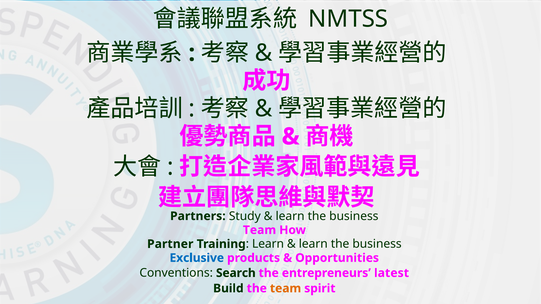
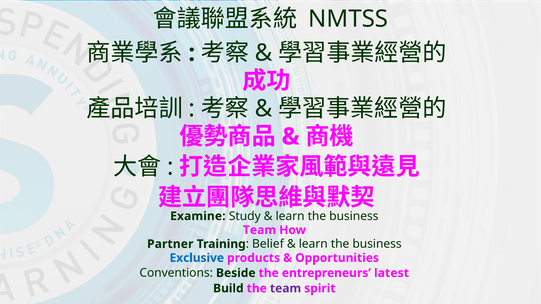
Partners: Partners -> Examine
Training Learn: Learn -> Belief
Search: Search -> Beside
team at (286, 289) colour: orange -> purple
